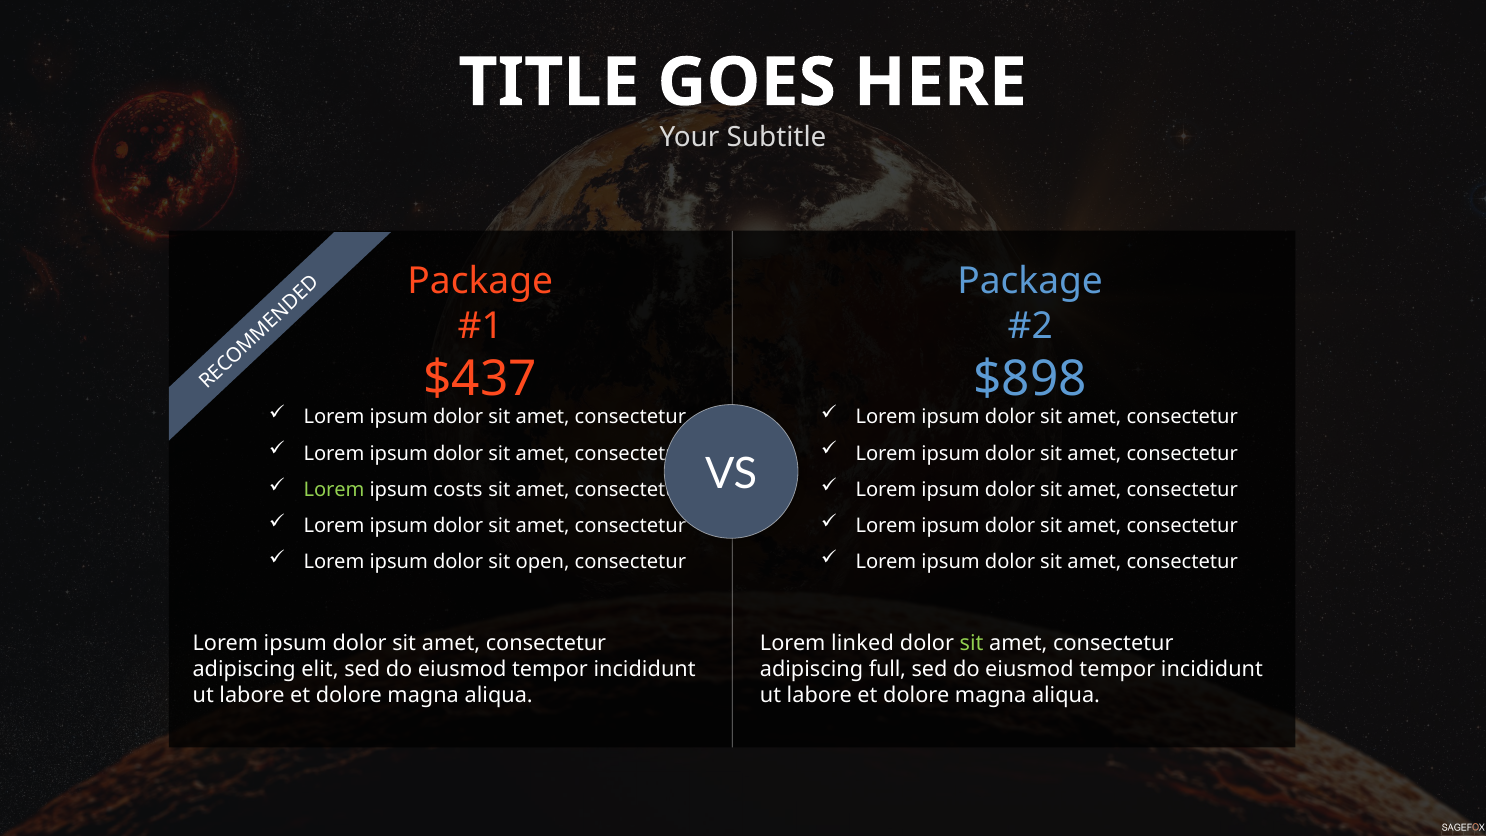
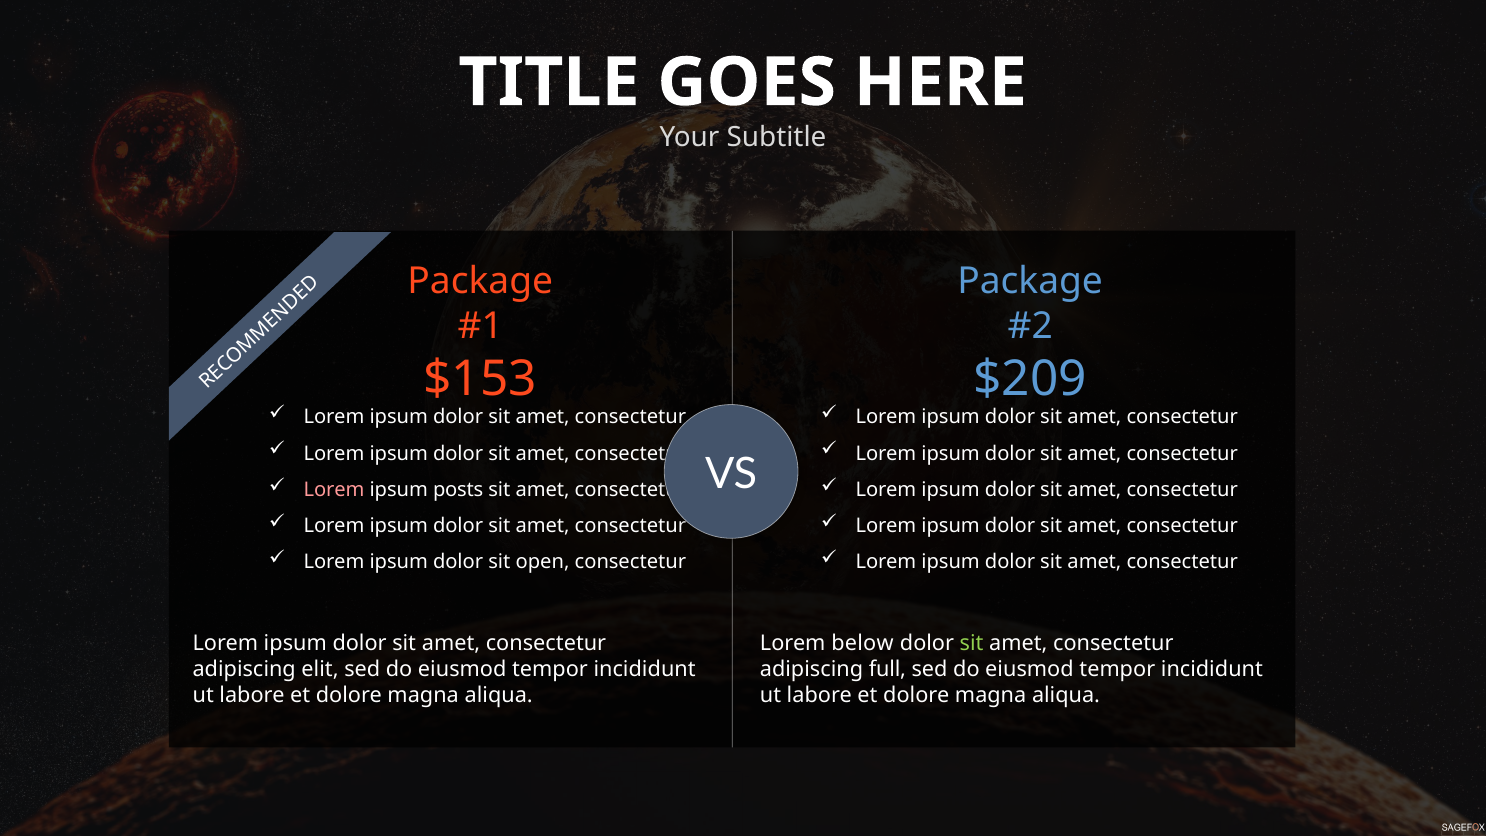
$437: $437 -> $153
$898: $898 -> $209
Lorem at (334, 490) colour: light green -> pink
costs: costs -> posts
linked: linked -> below
